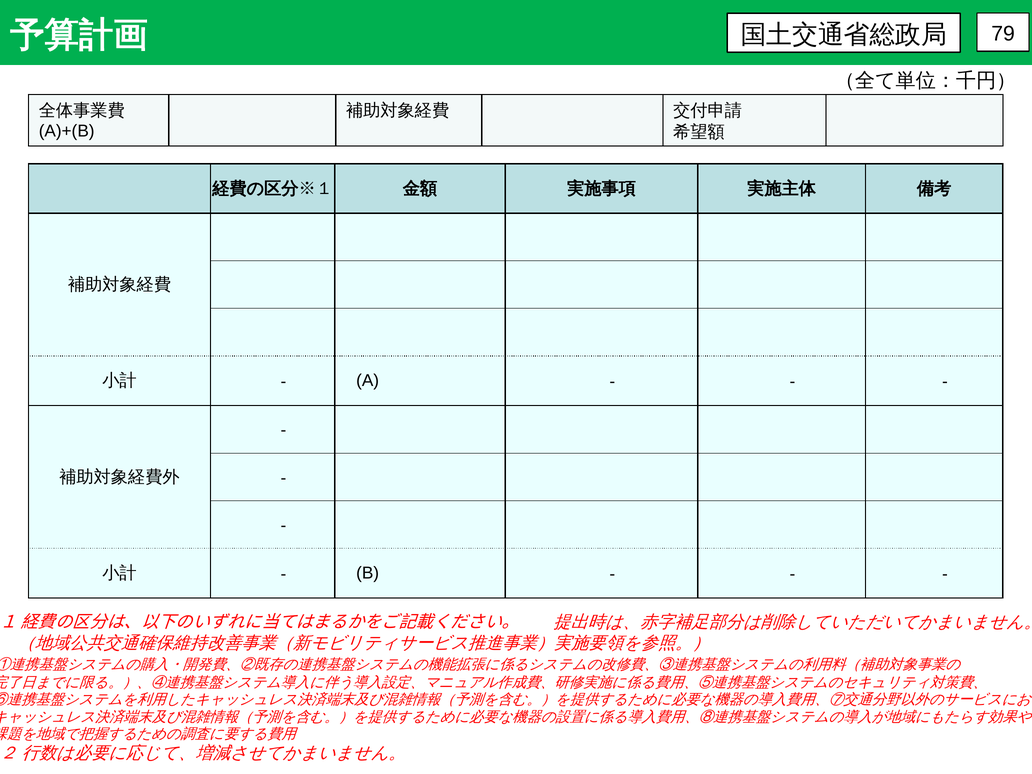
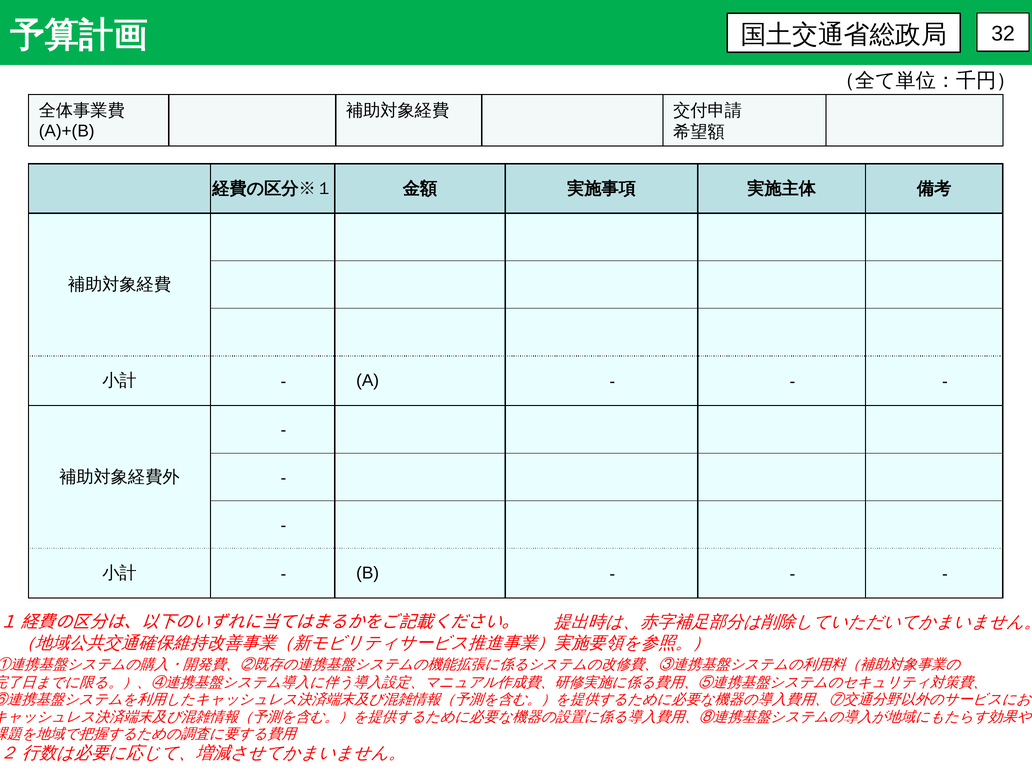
79: 79 -> 32
